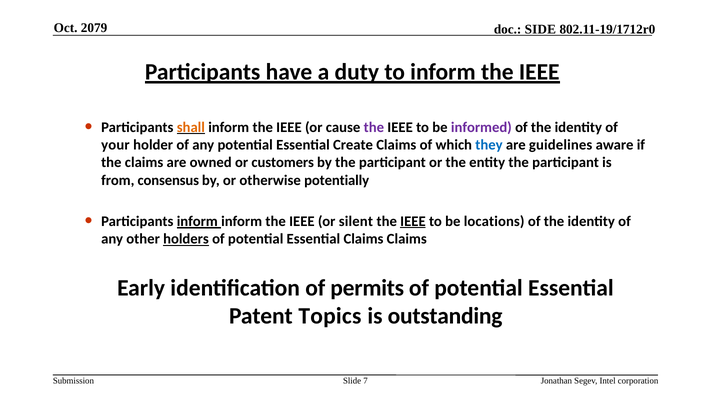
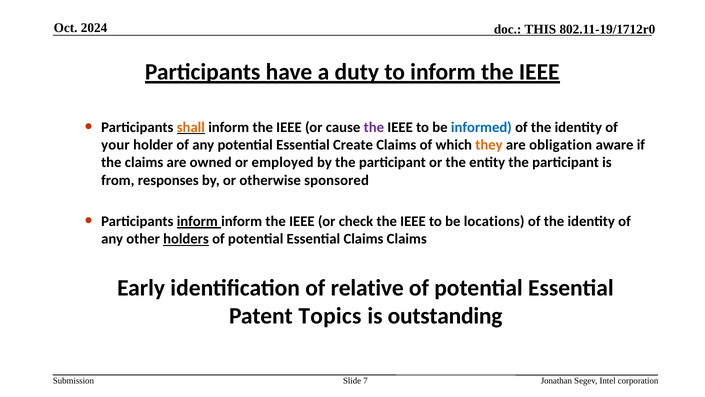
2079: 2079 -> 2024
SIDE: SIDE -> THIS
informed colour: purple -> blue
they colour: blue -> orange
guidelines: guidelines -> obligation
customers: customers -> employed
consensus: consensus -> responses
potentially: potentially -> sponsored
silent: silent -> check
IEEE at (413, 221) underline: present -> none
permits: permits -> relative
